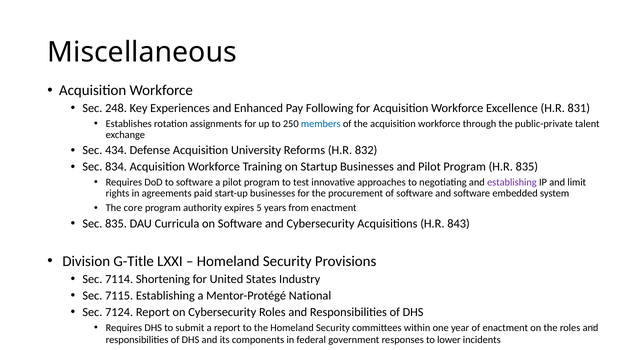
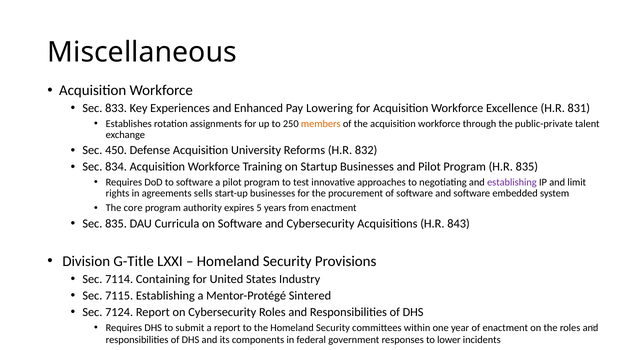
248: 248 -> 833
Following: Following -> Lowering
members colour: blue -> orange
434: 434 -> 450
paid: paid -> sells
Shortening: Shortening -> Containing
National: National -> Sintered
